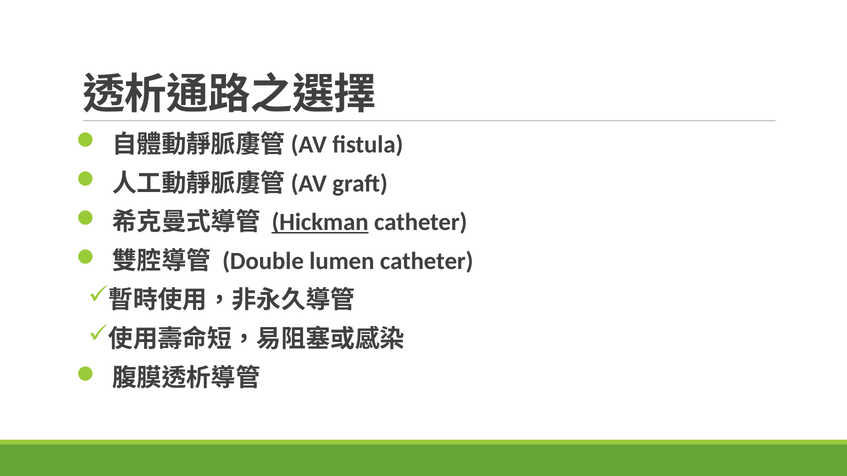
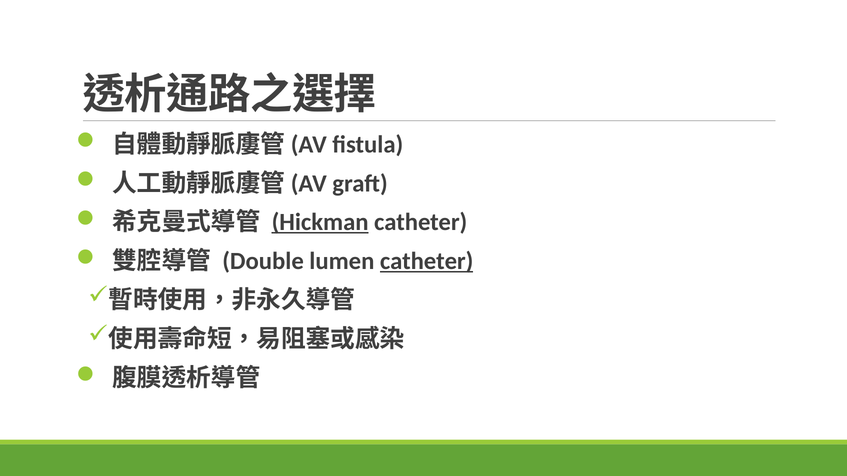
catheter at (427, 262) underline: none -> present
